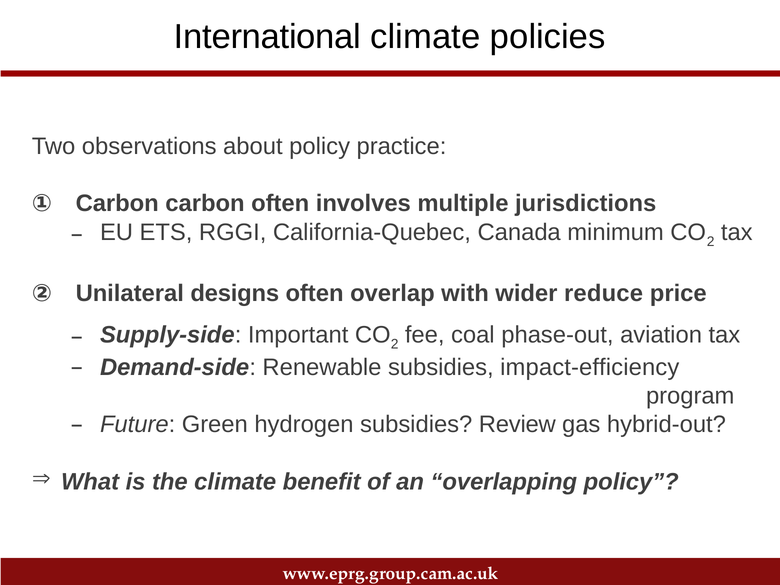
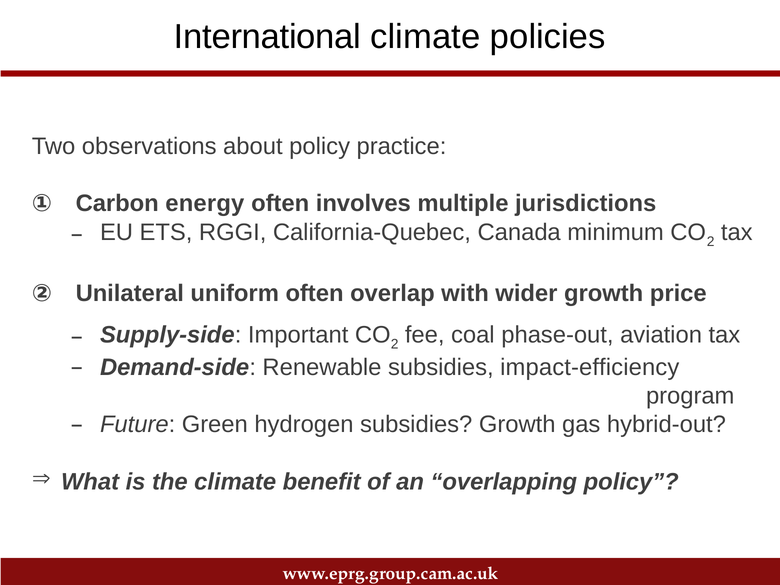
Carbon carbon: carbon -> energy
designs: designs -> uniform
wider reduce: reduce -> growth
subsidies Review: Review -> Growth
